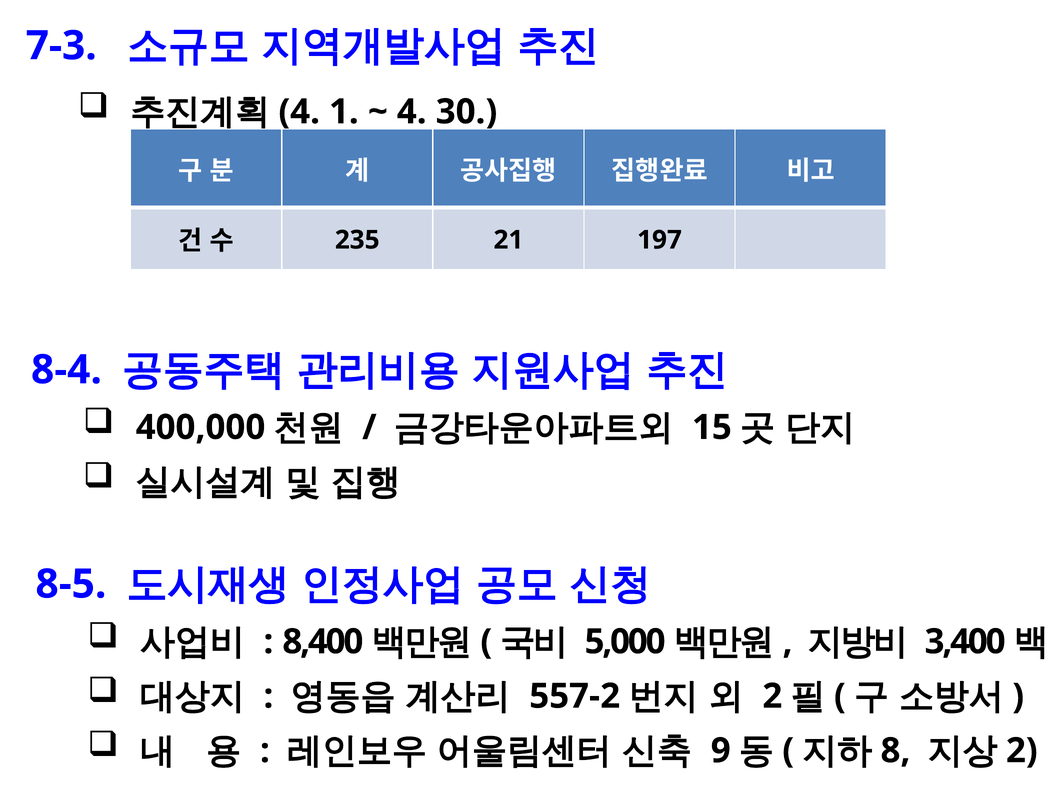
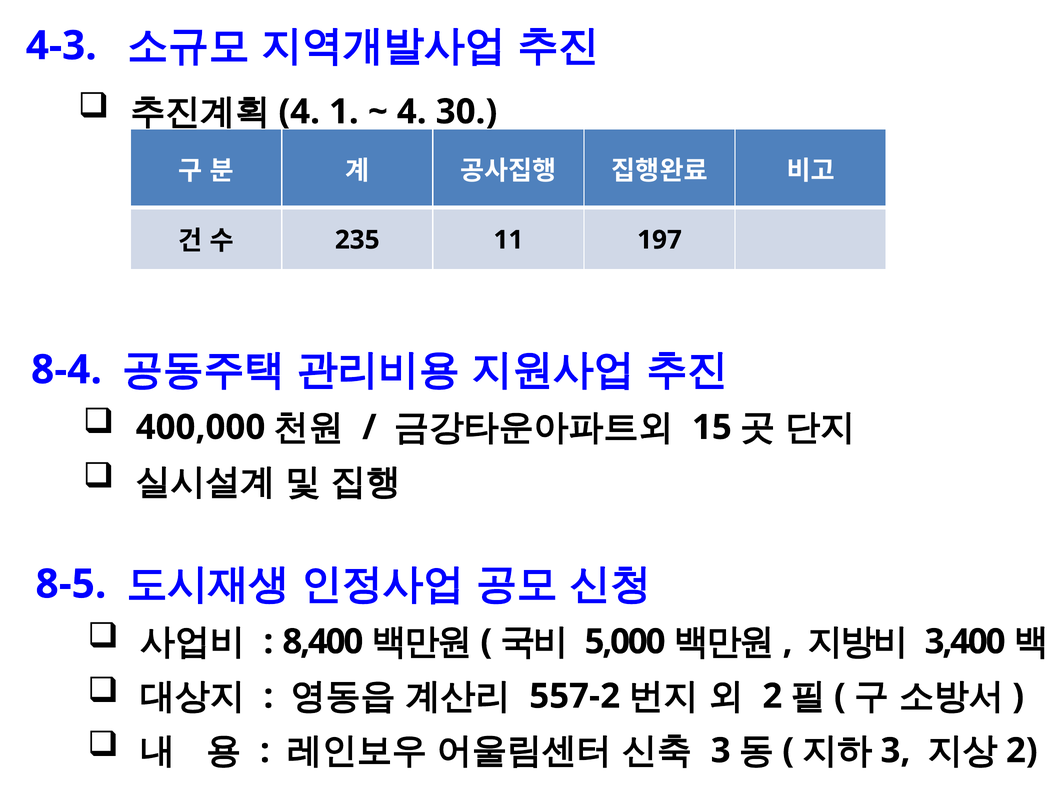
7-3: 7-3 -> 4-3
21: 21 -> 11
9 at (721, 750): 9 -> 3
8 at (895, 750): 8 -> 3
